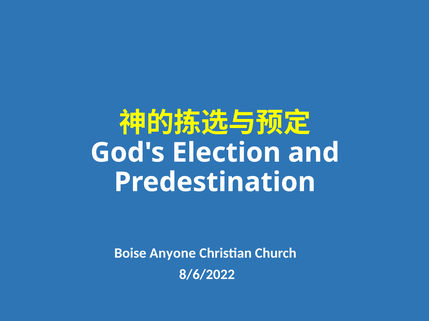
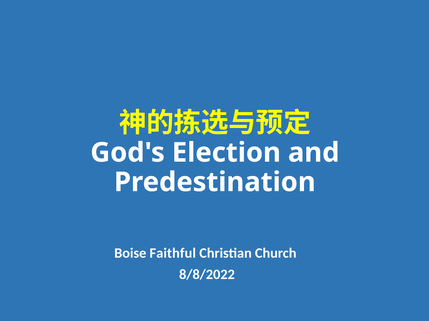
Anyone: Anyone -> Faithful
8/6/2022: 8/6/2022 -> 8/8/2022
